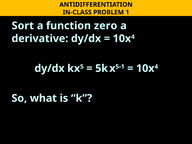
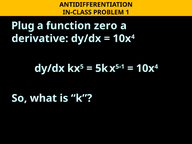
Sort: Sort -> Plug
